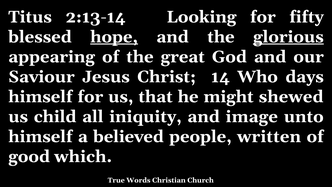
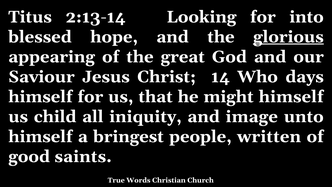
fifty: fifty -> into
hope underline: present -> none
might shewed: shewed -> himself
believed: believed -> bringest
which: which -> saints
